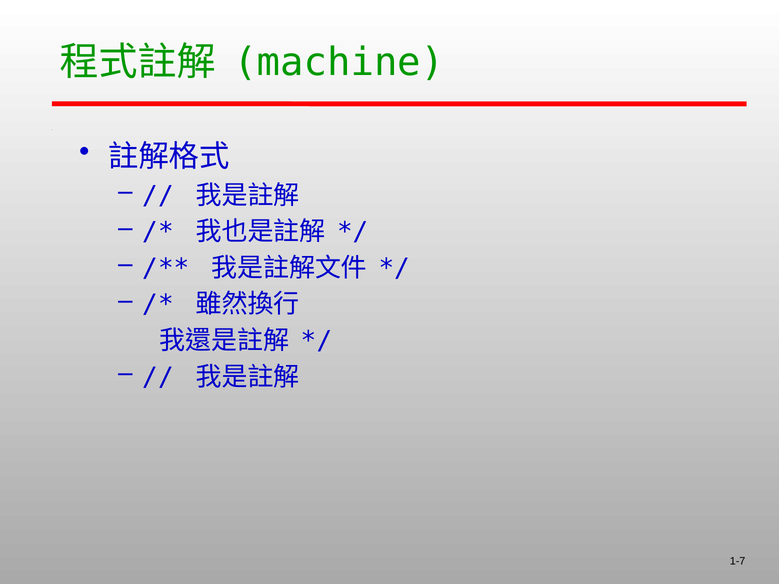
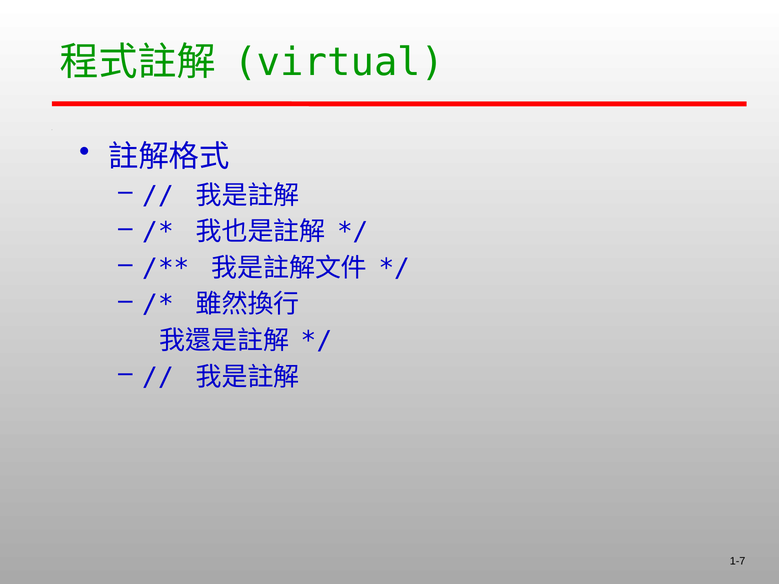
machine: machine -> virtual
